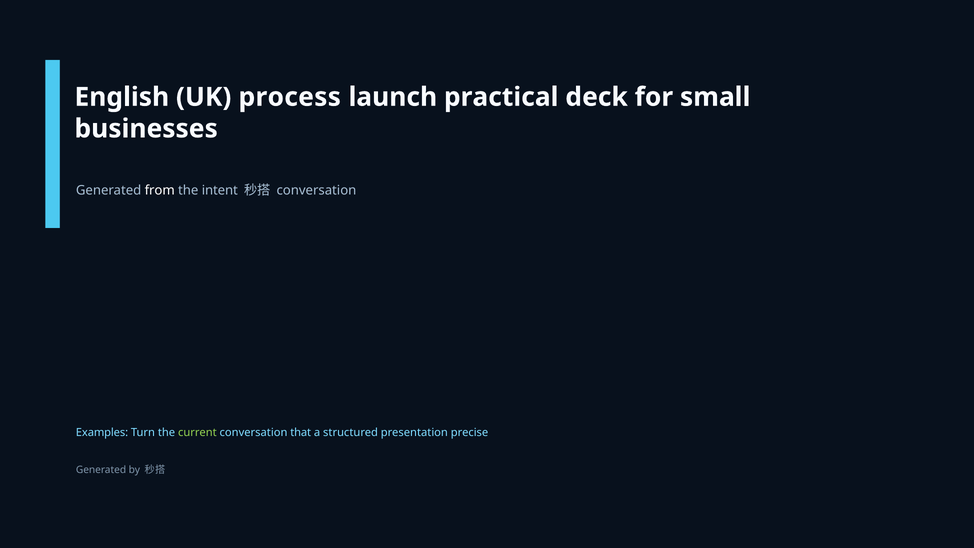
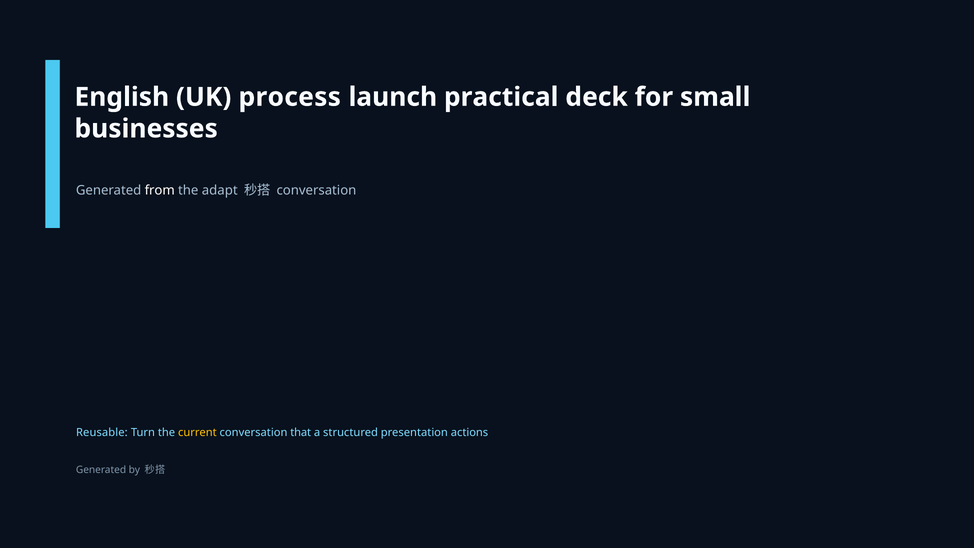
intent: intent -> adapt
Examples: Examples -> Reusable
current colour: light green -> yellow
precise: precise -> actions
